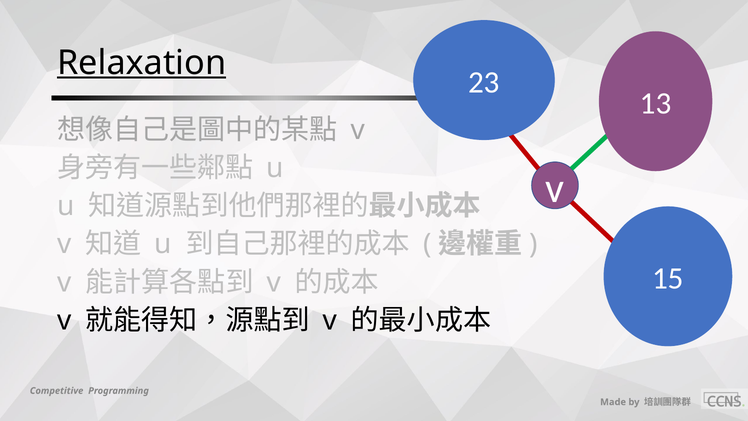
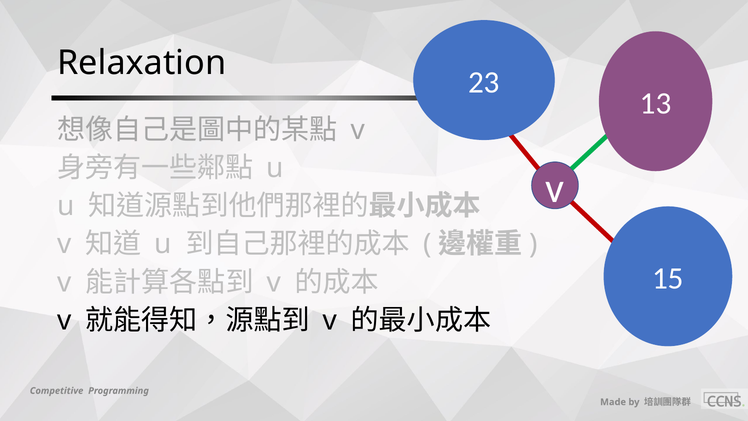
Relaxation underline: present -> none
